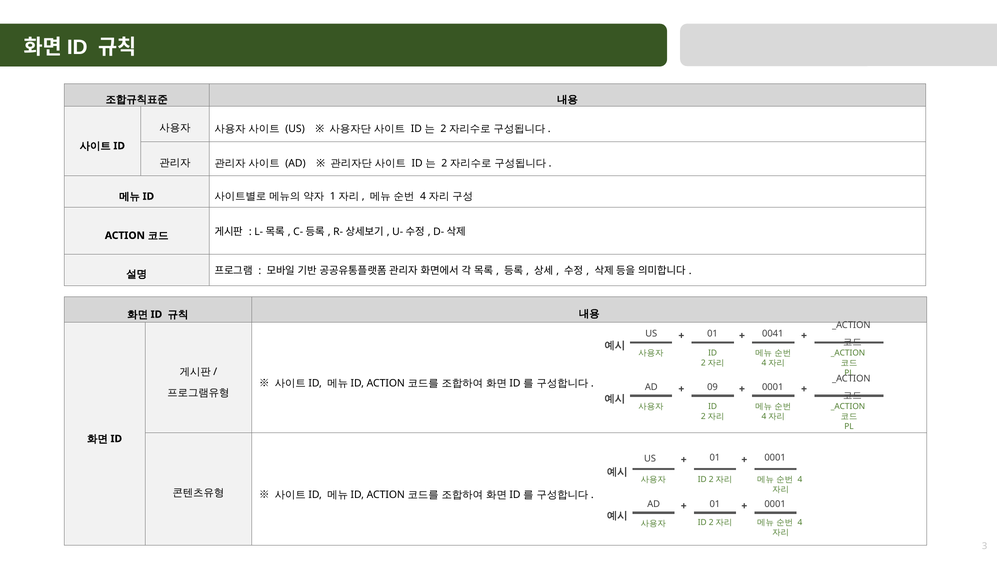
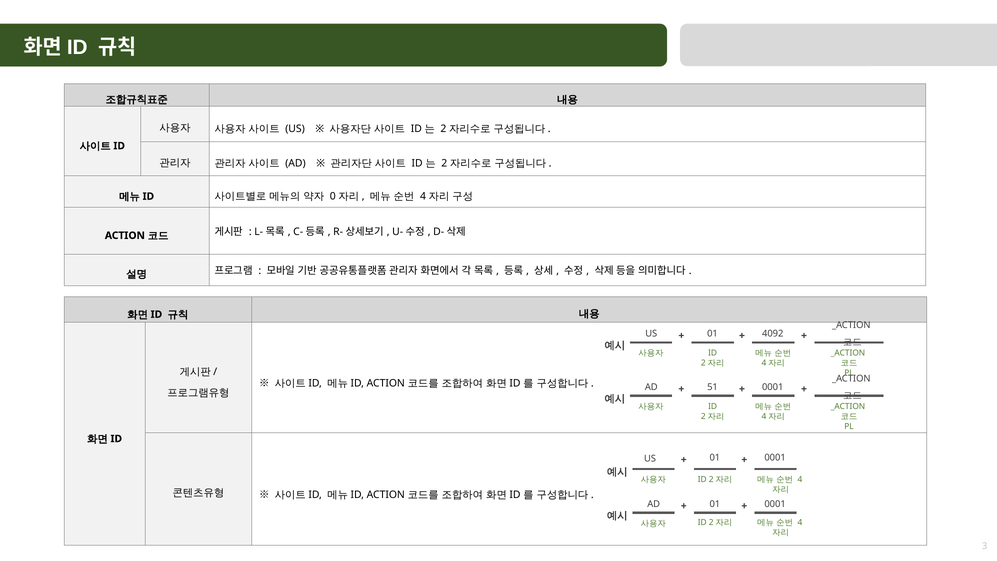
1: 1 -> 0
0041: 0041 -> 4092
09: 09 -> 51
